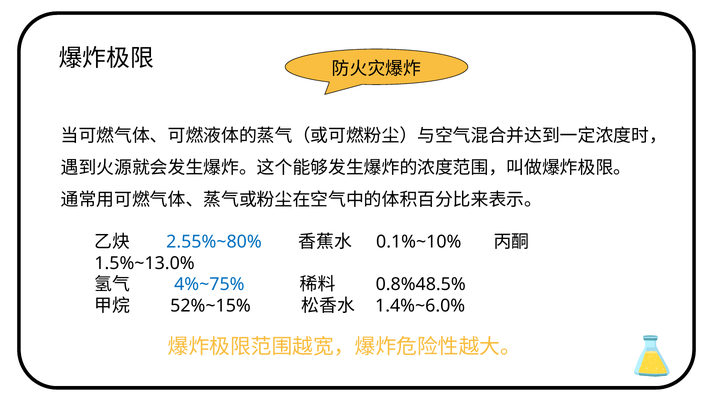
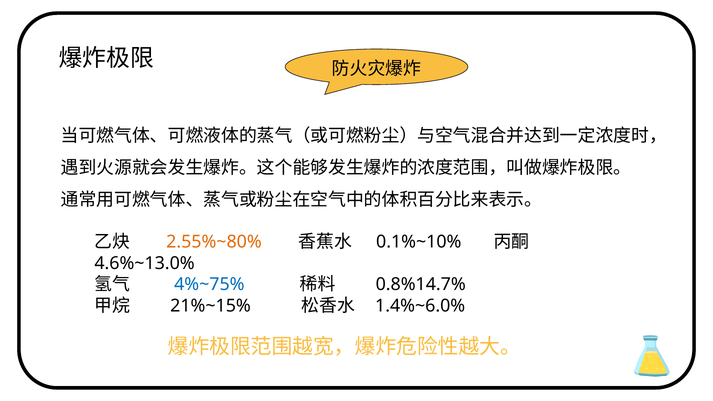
2.55%~80% colour: blue -> orange
1.5%~13.0%: 1.5%~13.0% -> 4.6%~13.0%
0.8%48.5%: 0.8%48.5% -> 0.8%14.7%
52%~15%: 52%~15% -> 21%~15%
